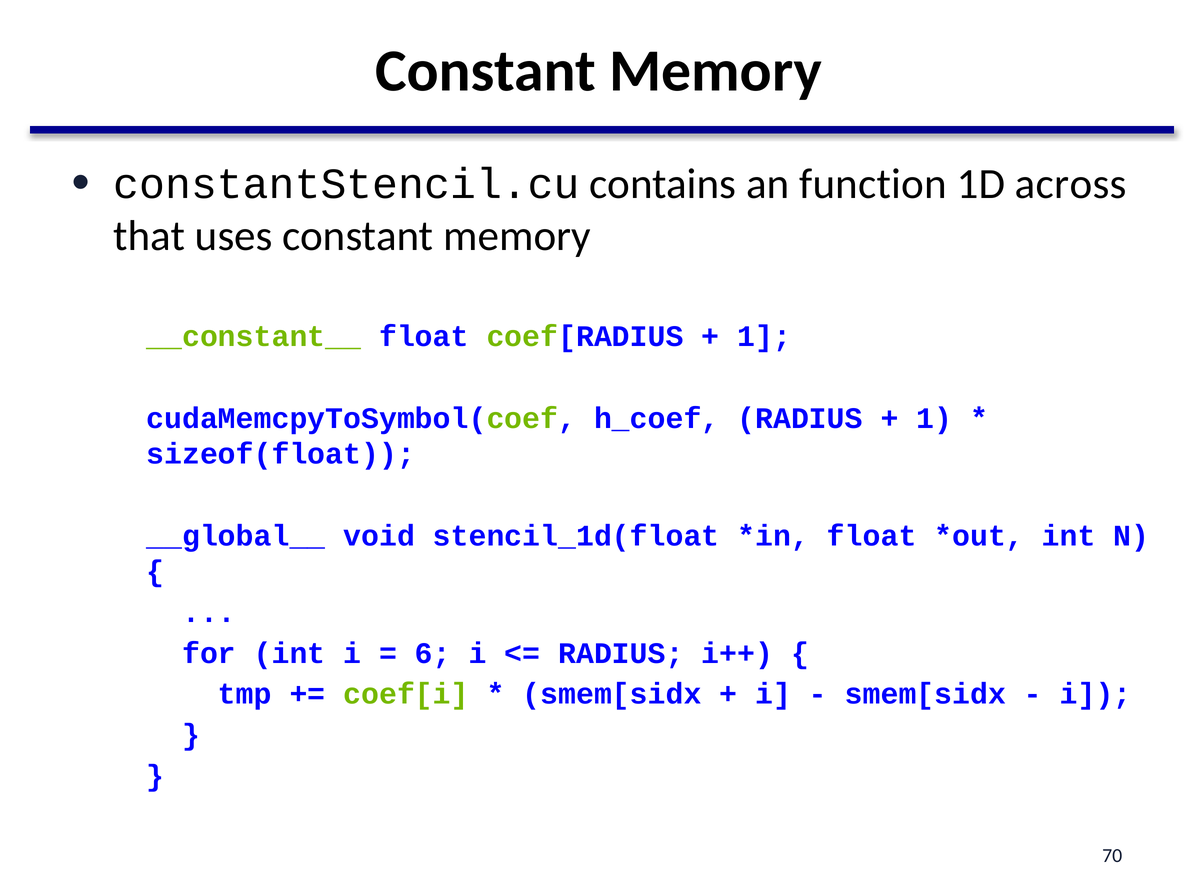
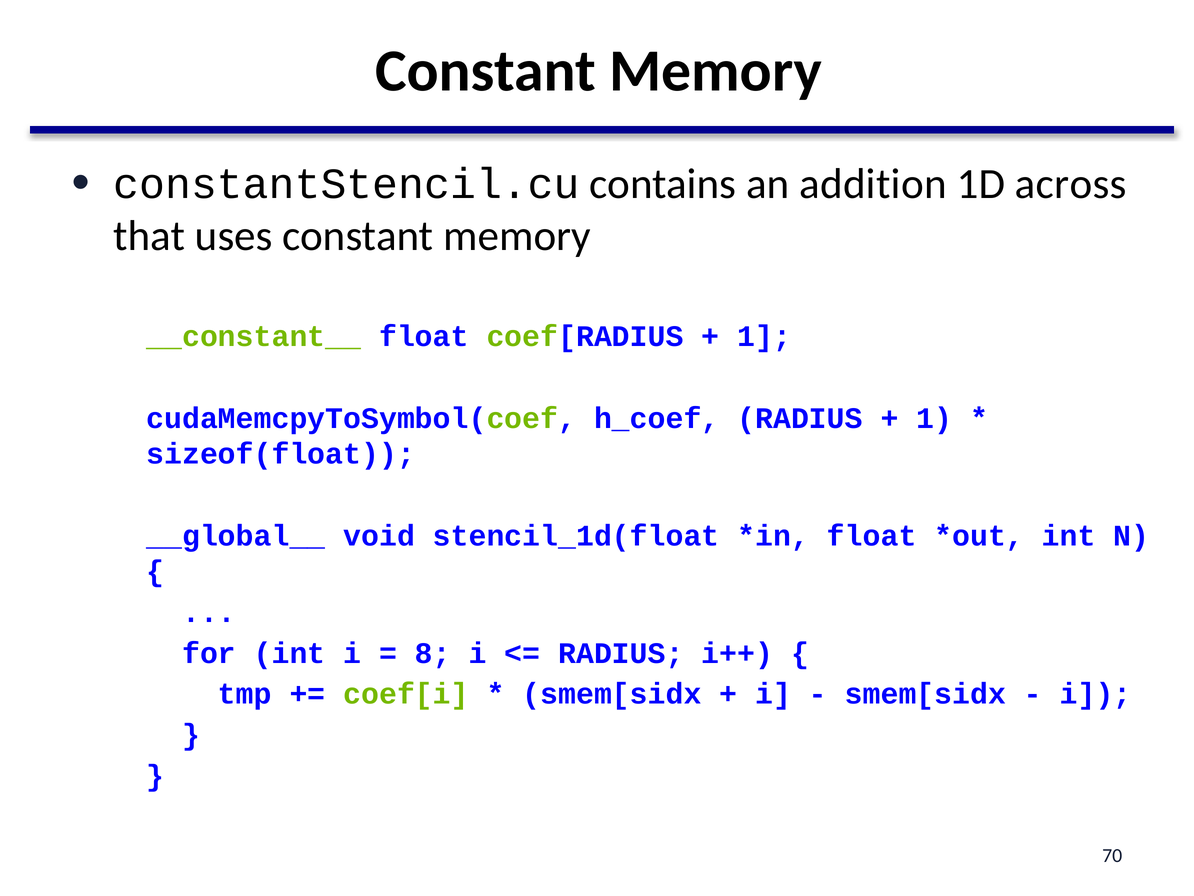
function: function -> addition
6: 6 -> 8
